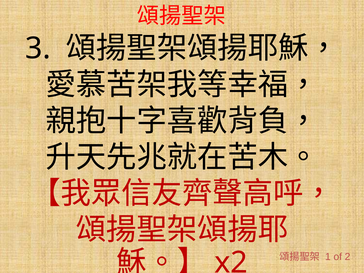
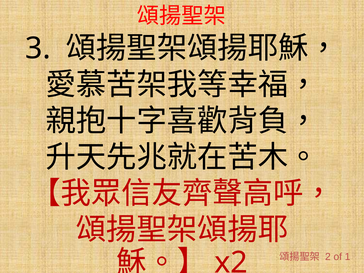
1: 1 -> 2
2: 2 -> 1
